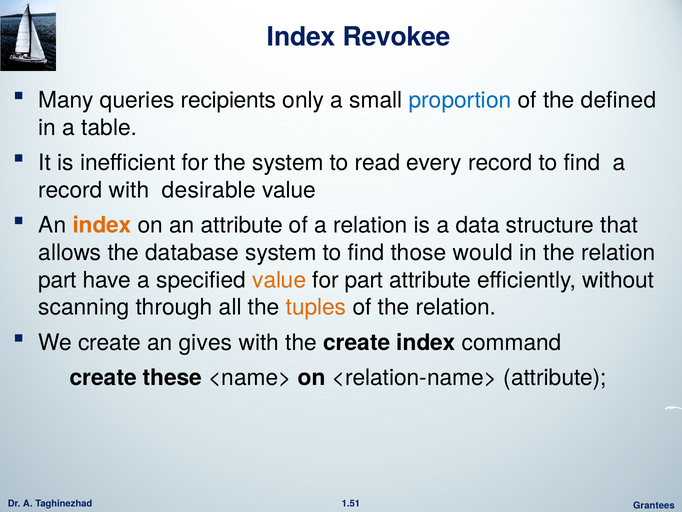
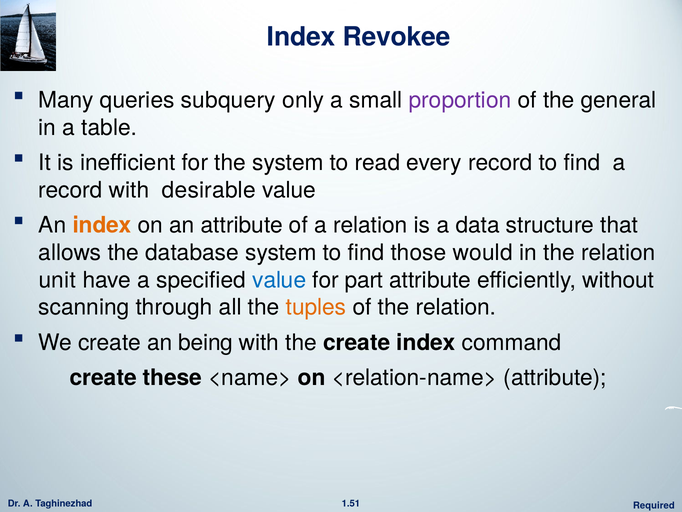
recipients: recipients -> subquery
proportion colour: blue -> purple
defined: defined -> general
part at (57, 280): part -> unit
value at (279, 280) colour: orange -> blue
gives: gives -> being
Grantees: Grantees -> Required
